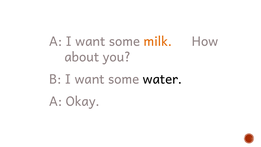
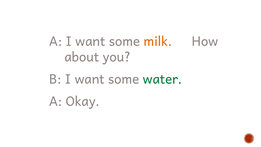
water colour: black -> green
